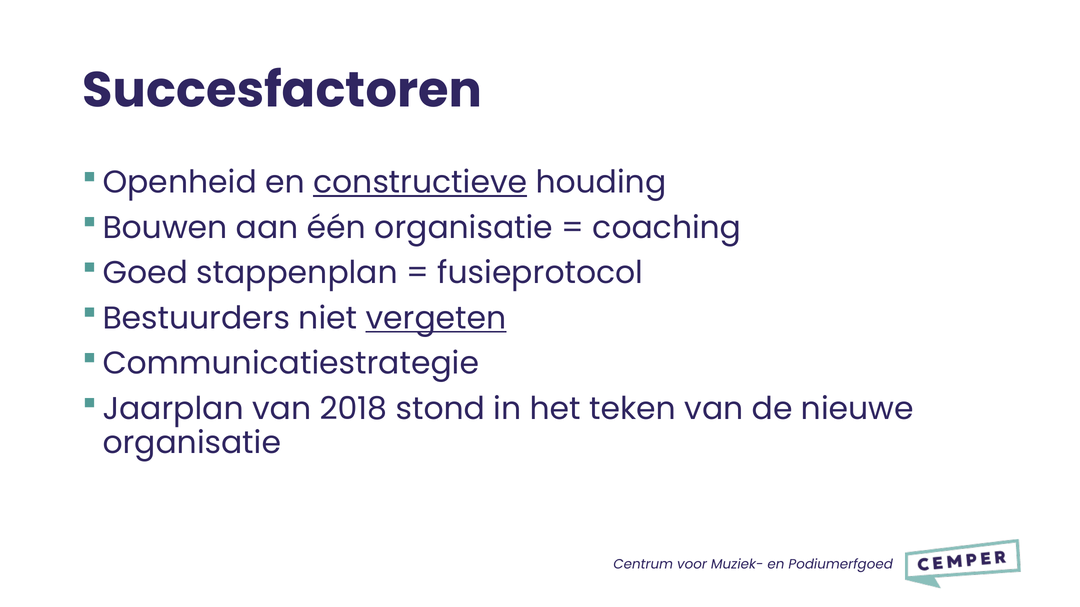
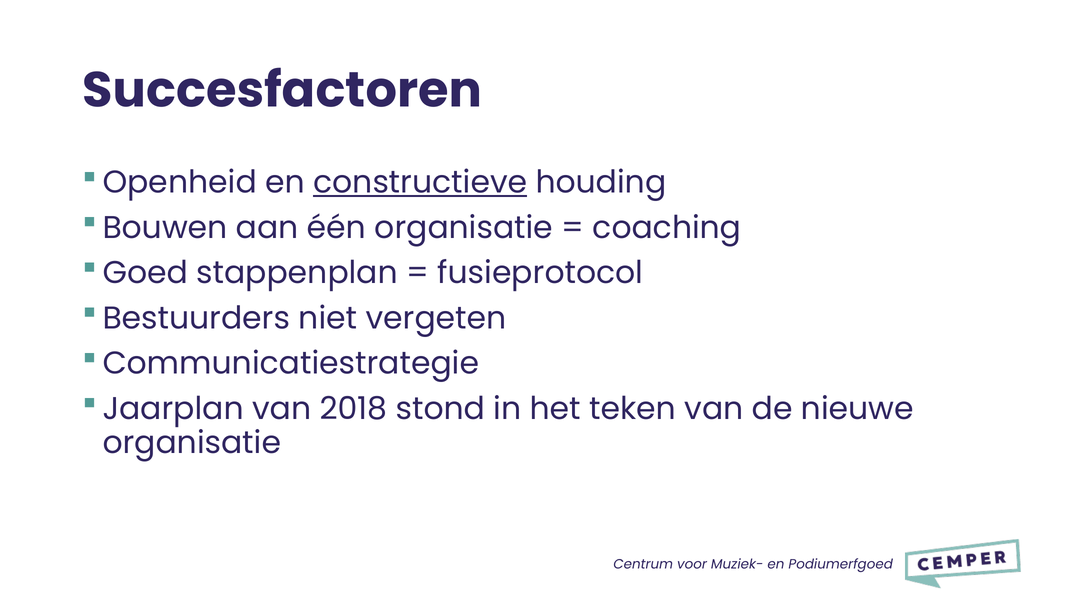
vergeten underline: present -> none
